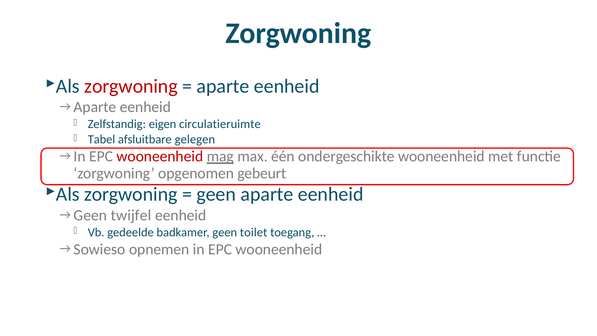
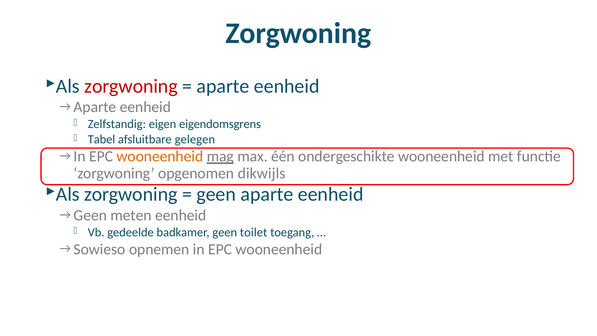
circulatieruimte: circulatieruimte -> eigendomsgrens
wooneenheid at (160, 156) colour: red -> orange
gebeurt: gebeurt -> dikwijls
twijfel: twijfel -> meten
